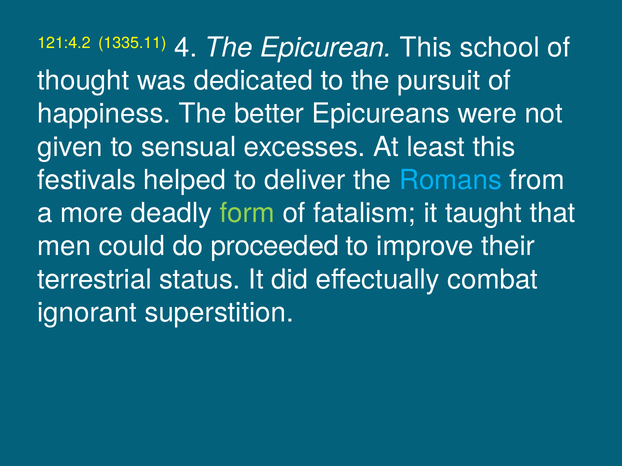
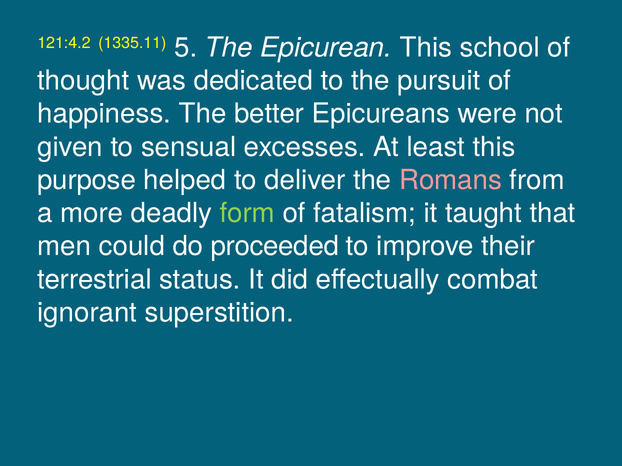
4: 4 -> 5
festivals: festivals -> purpose
Romans colour: light blue -> pink
